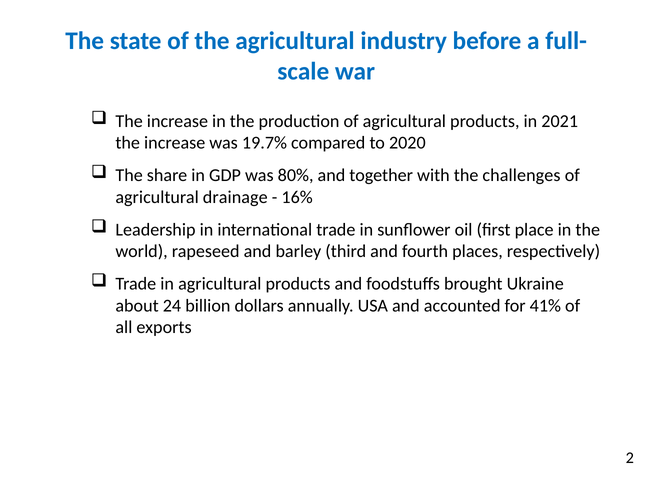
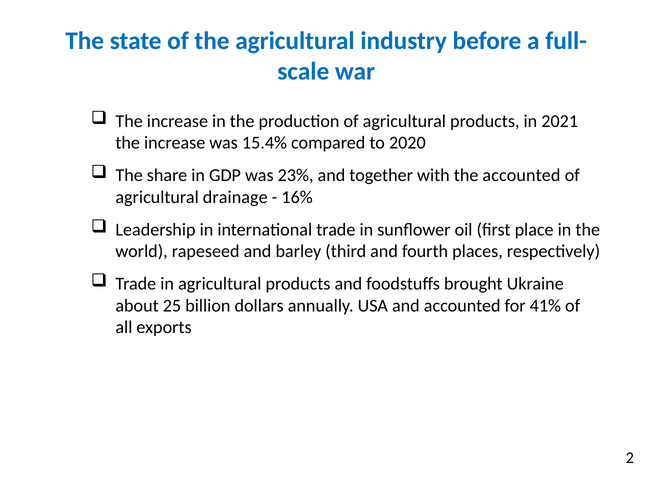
19.7%: 19.7% -> 15.4%
80%: 80% -> 23%
the challenges: challenges -> accounted
24: 24 -> 25
